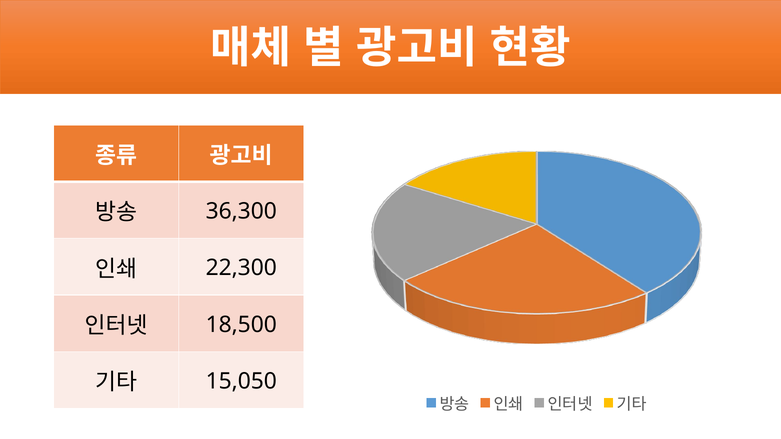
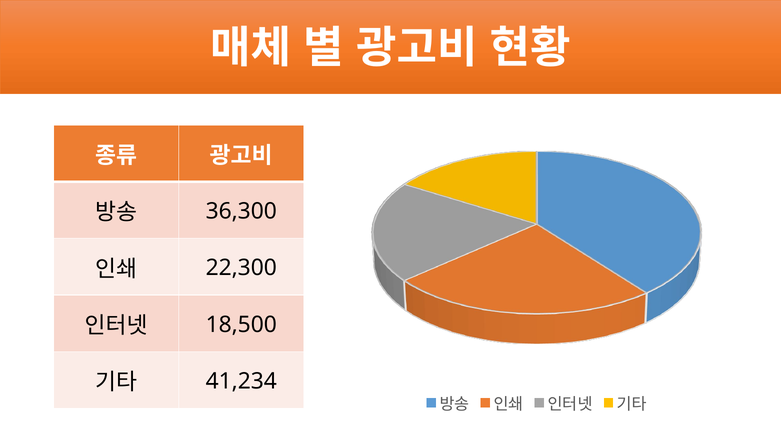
15,050: 15,050 -> 41,234
